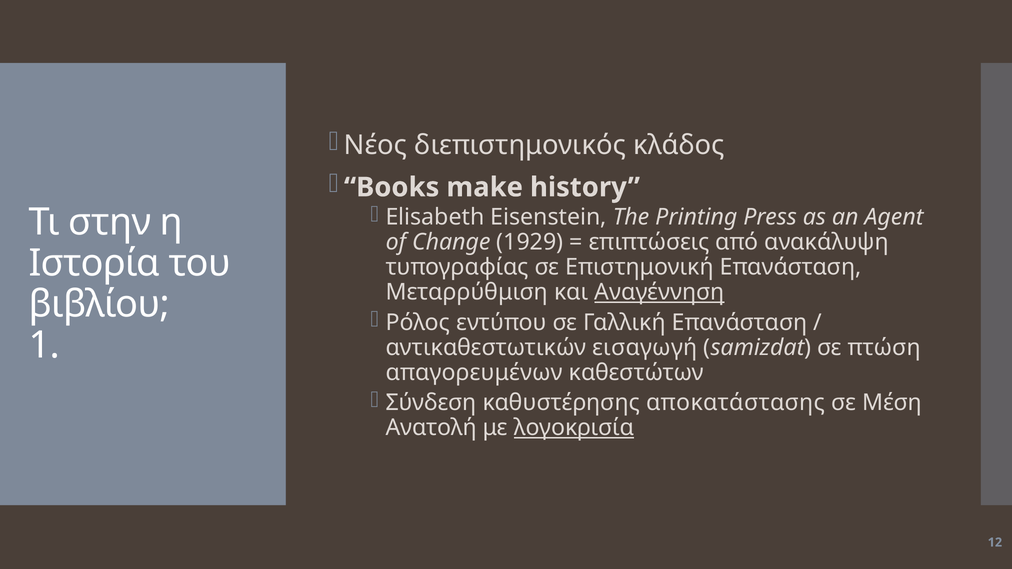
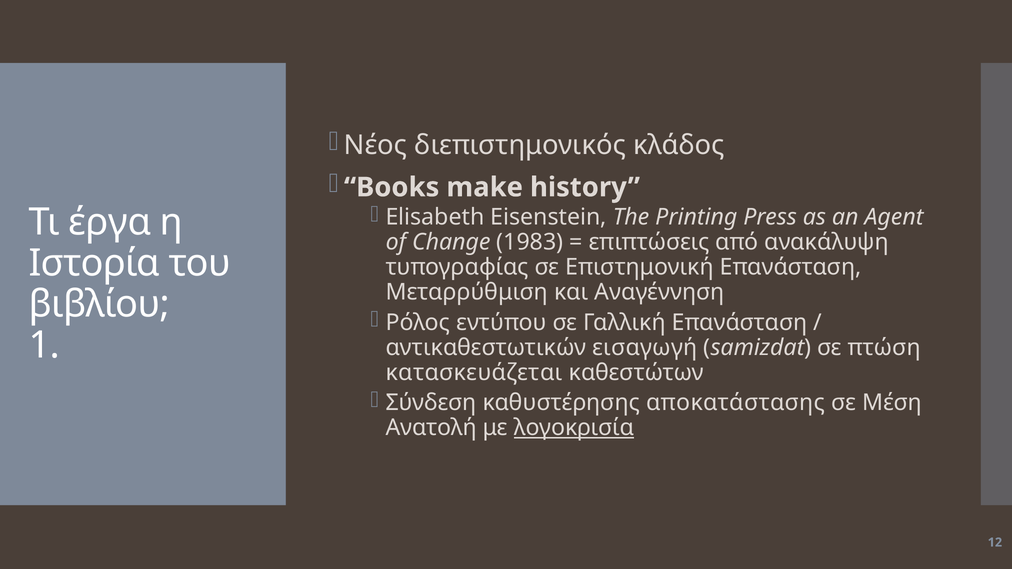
στην: στην -> έργα
1929: 1929 -> 1983
Αναγέννηση underline: present -> none
απαγορευμένων: απαγορευμένων -> κατασκευάζεται
